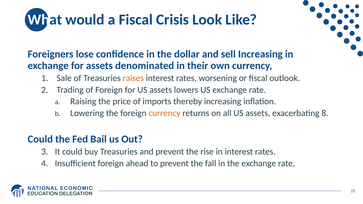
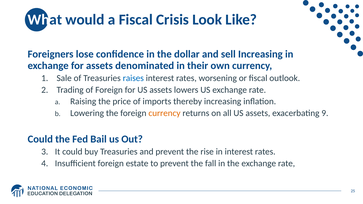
raises colour: orange -> blue
8: 8 -> 9
ahead: ahead -> estate
